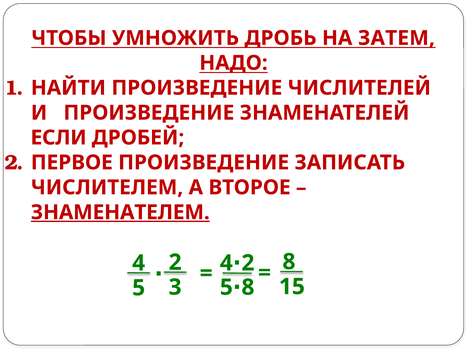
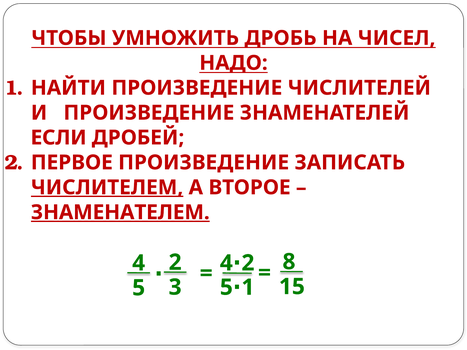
ЗАТЕМ: ЗАТЕМ -> ЧИСЕЛ
ЧИСЛИТЕЛЕМ underline: none -> present
5 8: 8 -> 1
